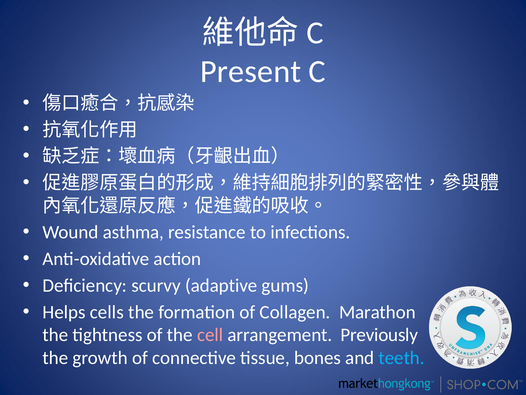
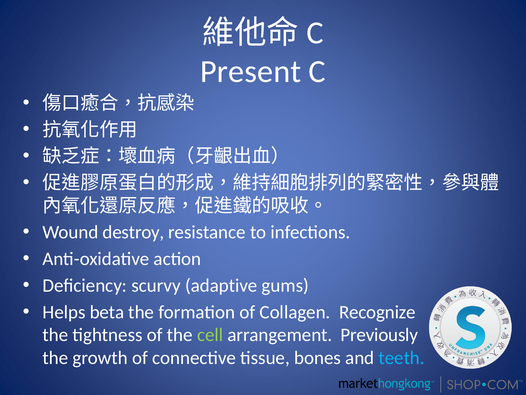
asthma: asthma -> destroy
cells: cells -> beta
Marathon: Marathon -> Recognize
cell colour: pink -> light green
